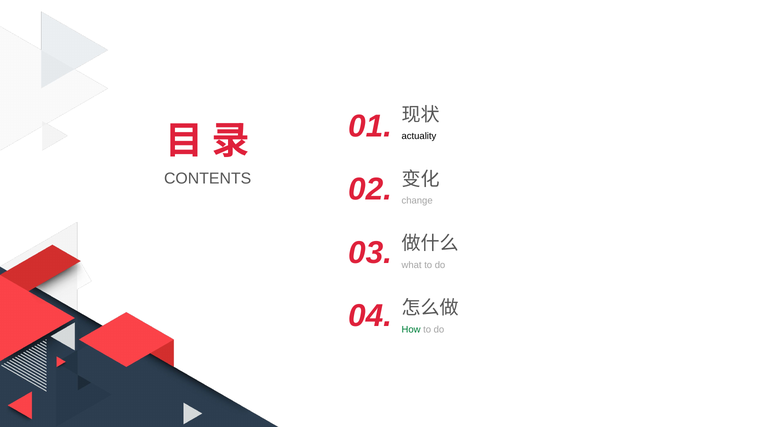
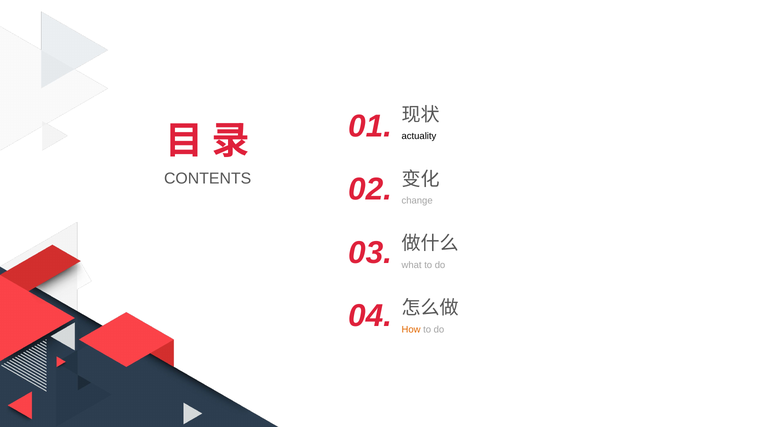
How colour: green -> orange
